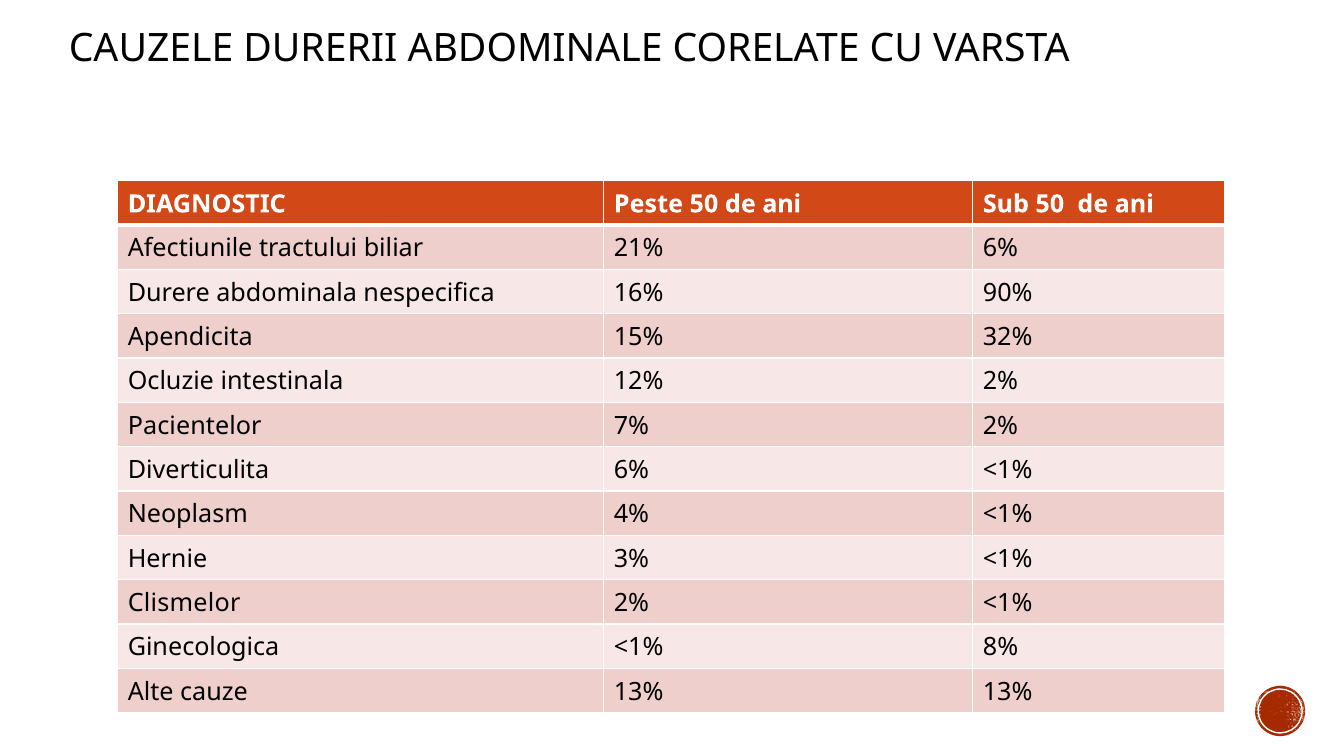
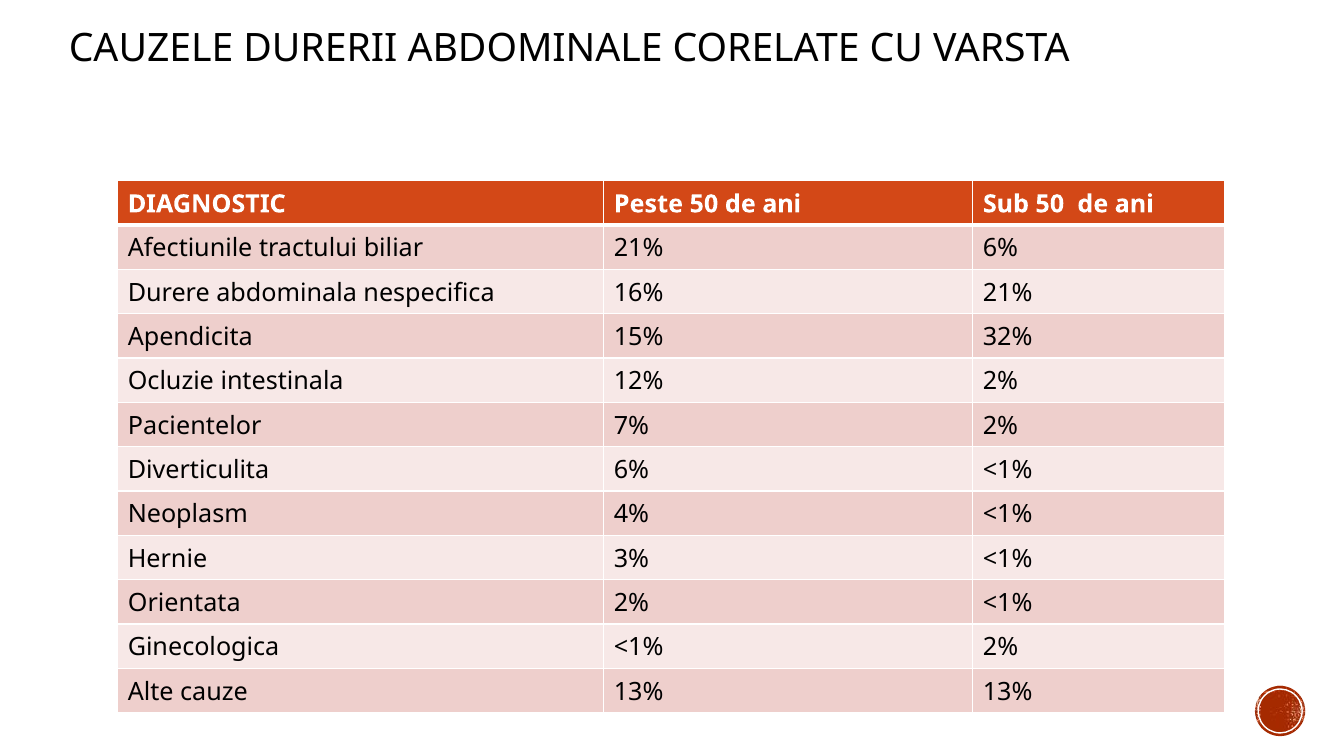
16% 90%: 90% -> 21%
Clismelor: Clismelor -> Orientata
<1% 8%: 8% -> 2%
